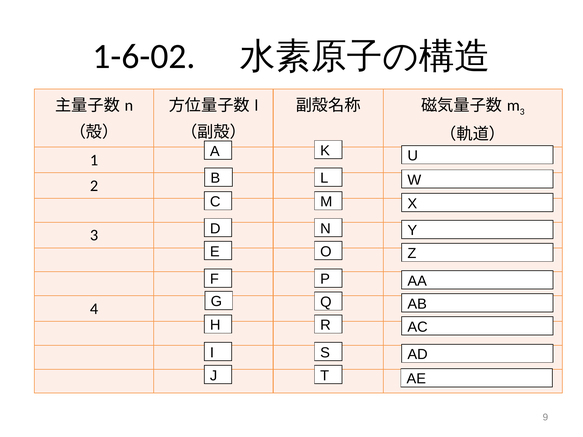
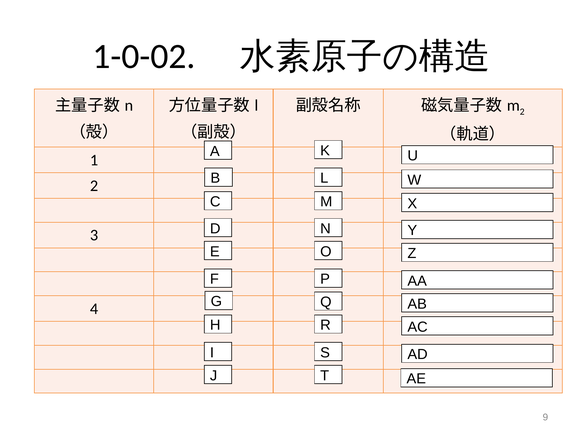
1-6-02: 1-6-02 -> 1-0-02
m 3: 3 -> 2
